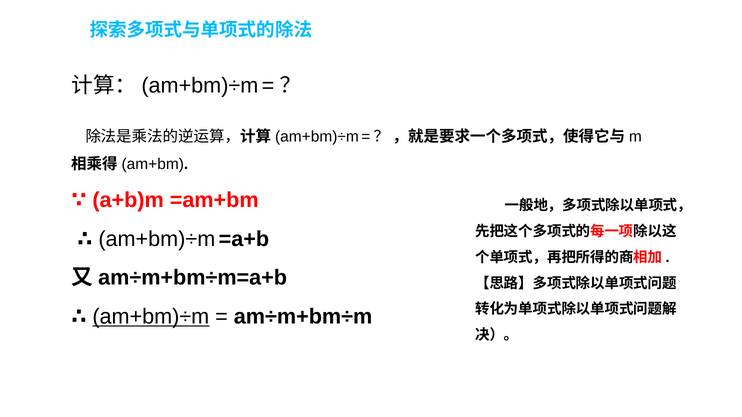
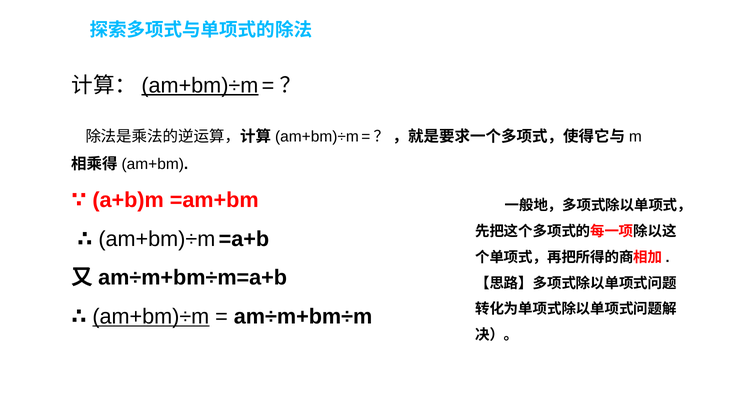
am+bm)÷m at (200, 86) underline: none -> present
